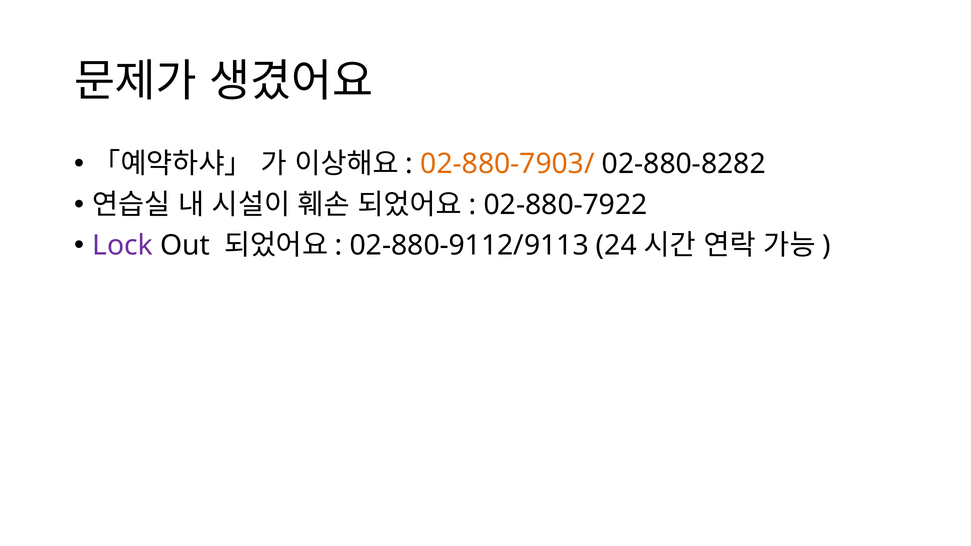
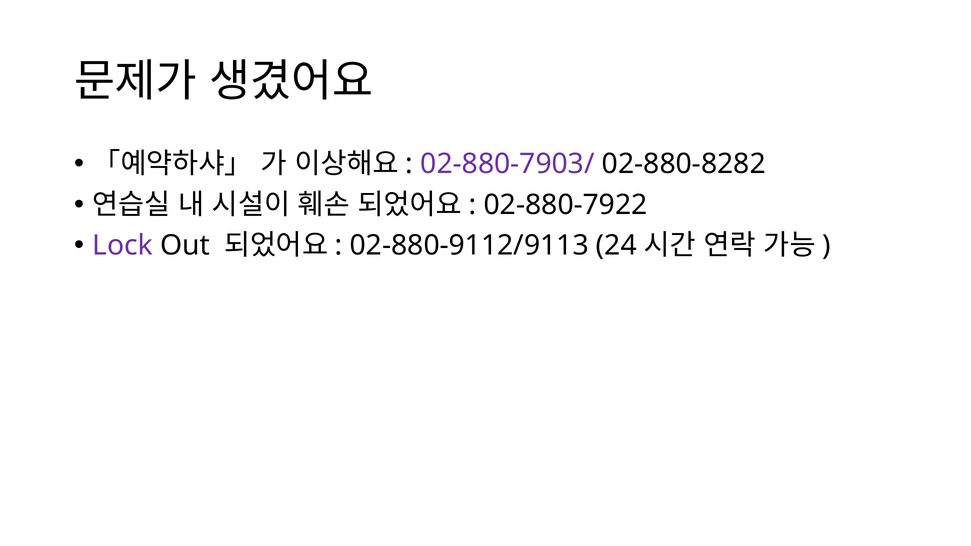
02-880-7903/ colour: orange -> purple
